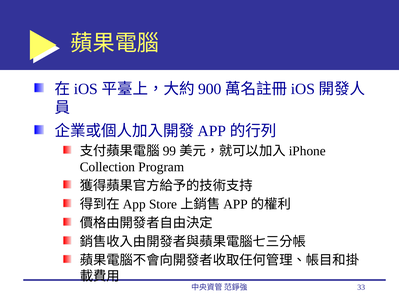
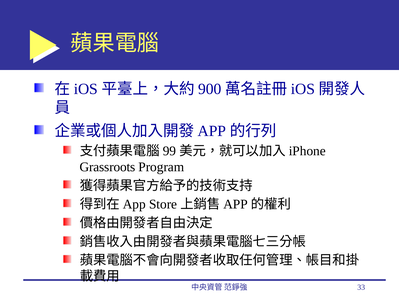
Collection: Collection -> Grassroots
